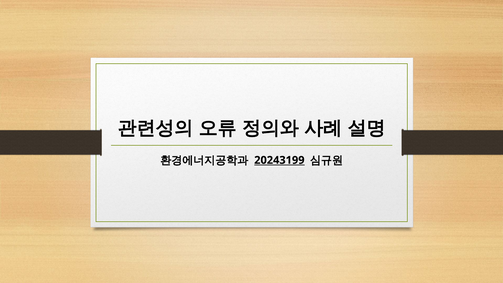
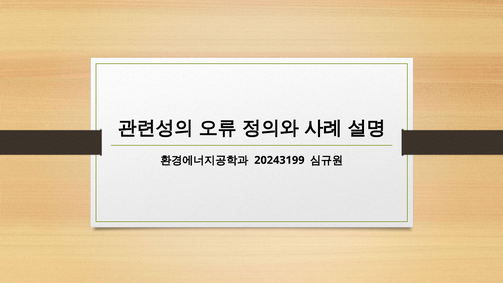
20243199 underline: present -> none
